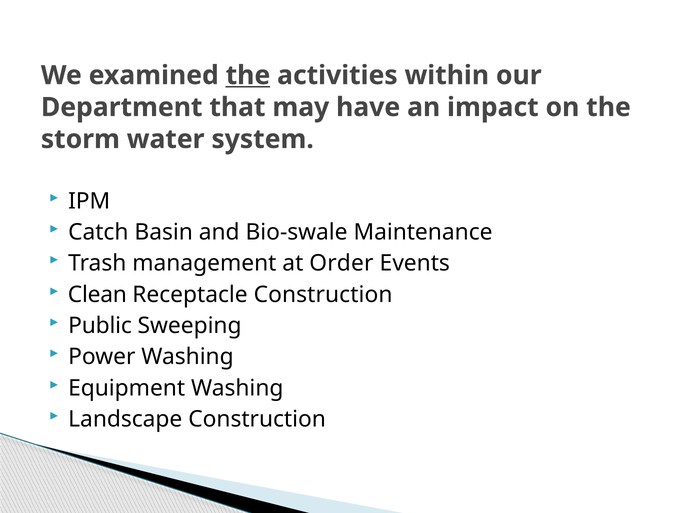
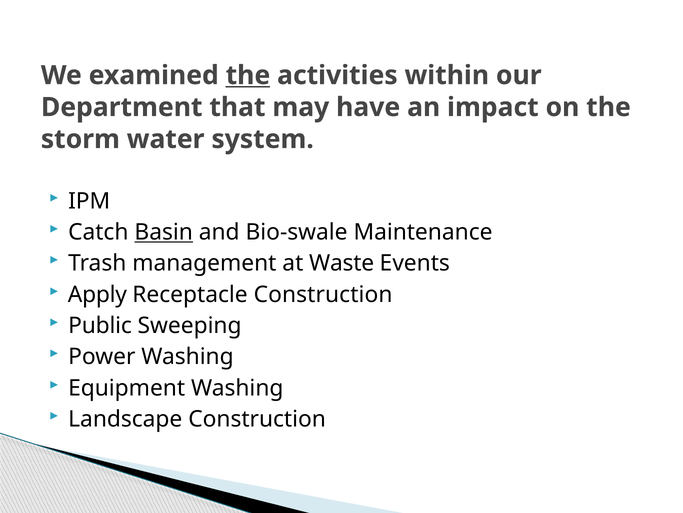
Basin underline: none -> present
Order: Order -> Waste
Clean: Clean -> Apply
